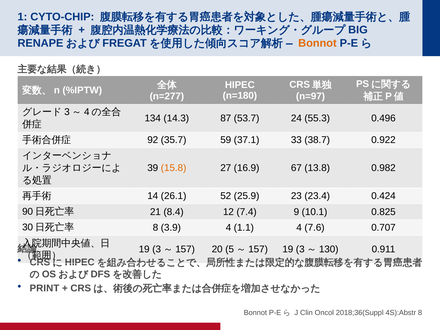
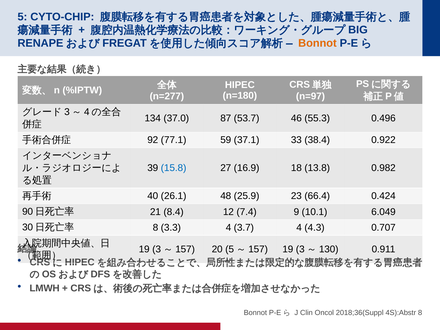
1: 1 -> 5
14.3: 14.3 -> 37.0
24: 24 -> 46
35.7: 35.7 -> 77.1
38.7: 38.7 -> 38.4
15.8 colour: orange -> blue
67: 67 -> 18
14: 14 -> 40
52: 52 -> 48
23.4: 23.4 -> 66.4
0.825: 0.825 -> 6.049
3.9: 3.9 -> 3.3
1.1: 1.1 -> 3.7
7.6: 7.6 -> 4.3
PRINT: PRINT -> LMWH
